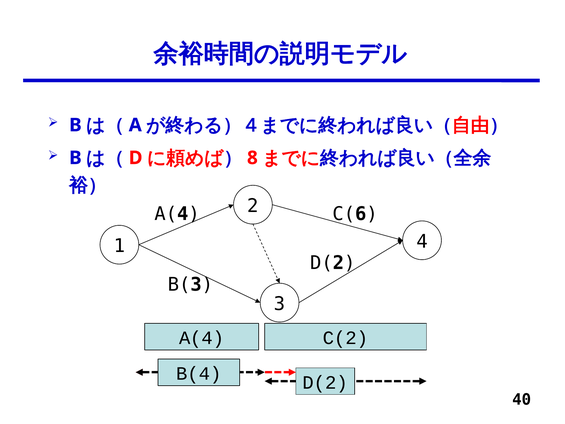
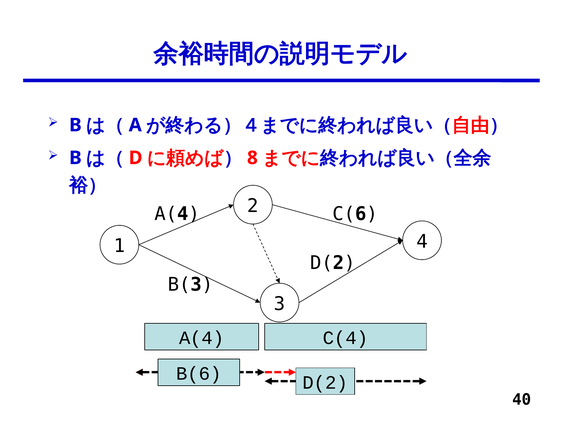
C(2: C(2 -> C(4
B(4: B(4 -> B(6
